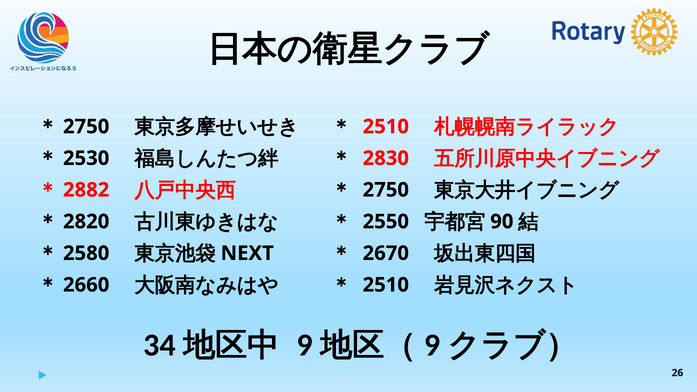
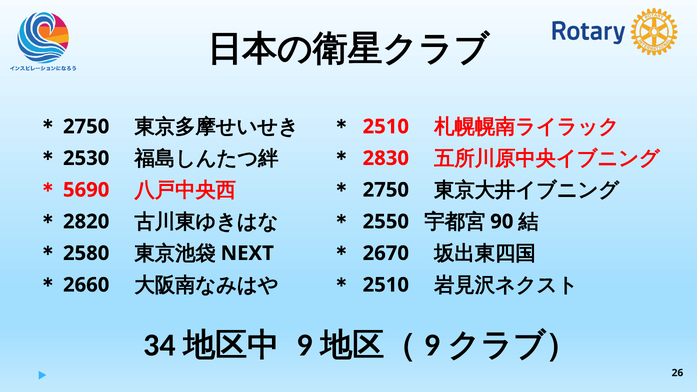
2882: 2882 -> 5690
